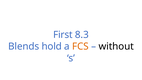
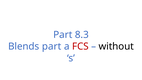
First at (63, 35): First -> Part
Blends hold: hold -> part
FCS colour: orange -> red
